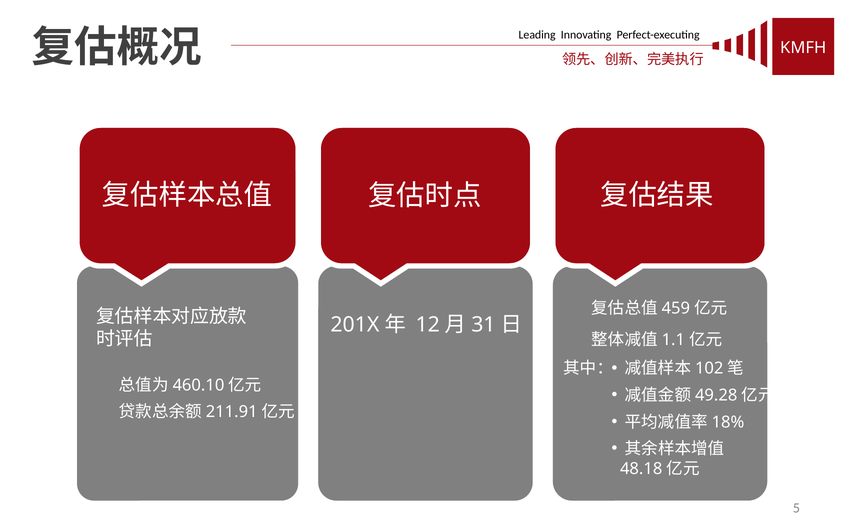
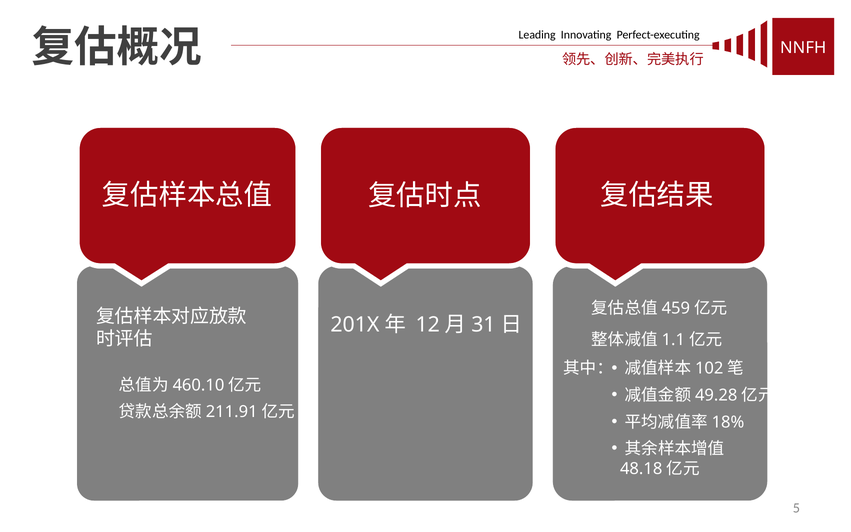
KMFH: KMFH -> NNFH
